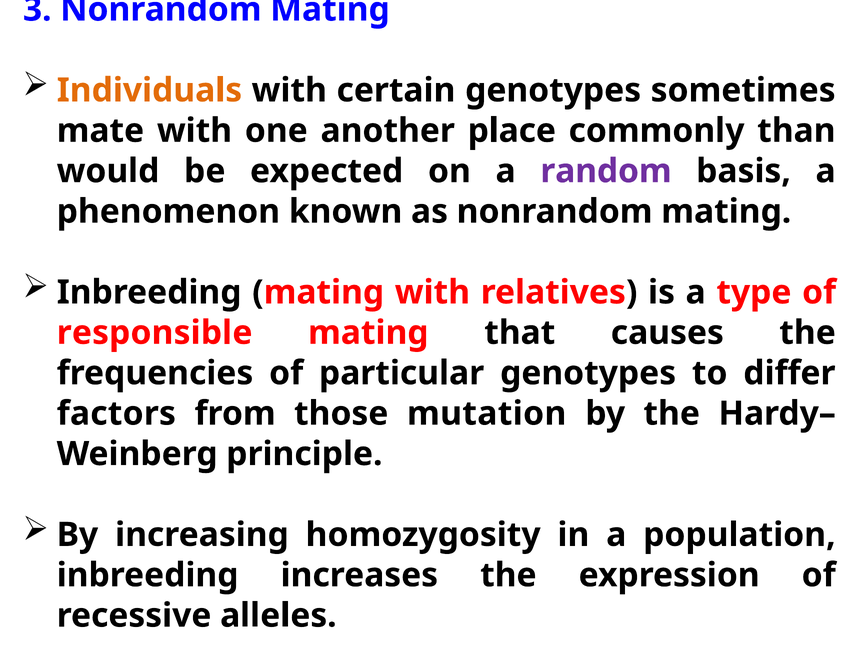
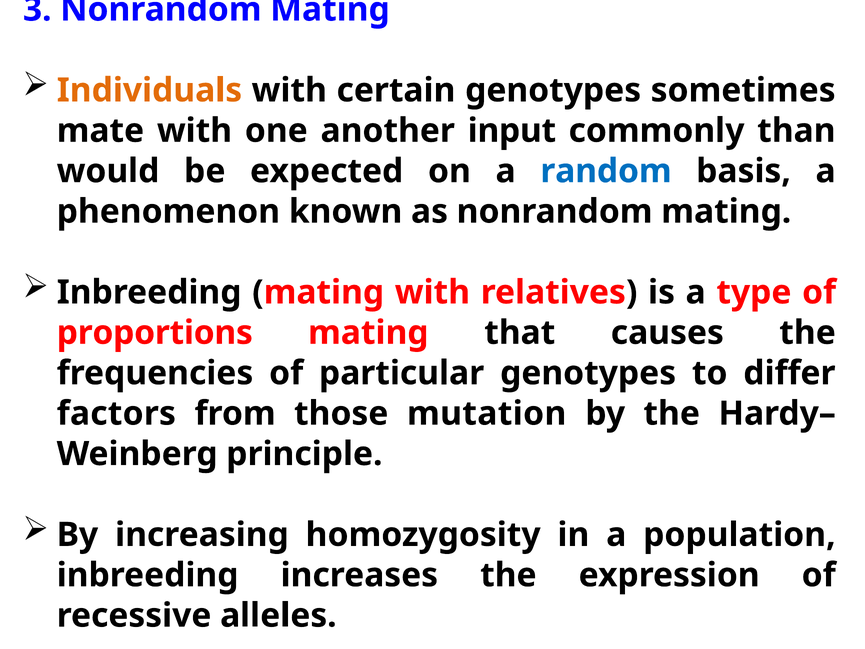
place: place -> input
random colour: purple -> blue
responsible: responsible -> proportions
